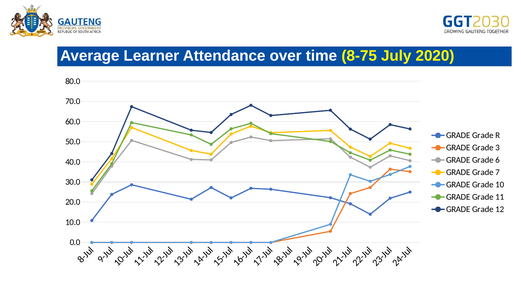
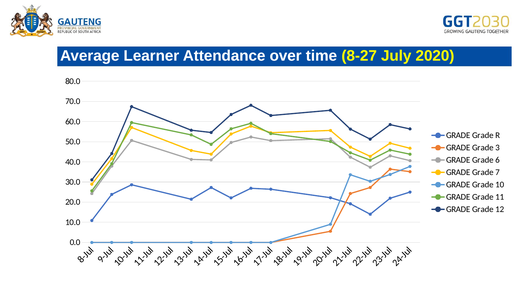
8-75: 8-75 -> 8-27
